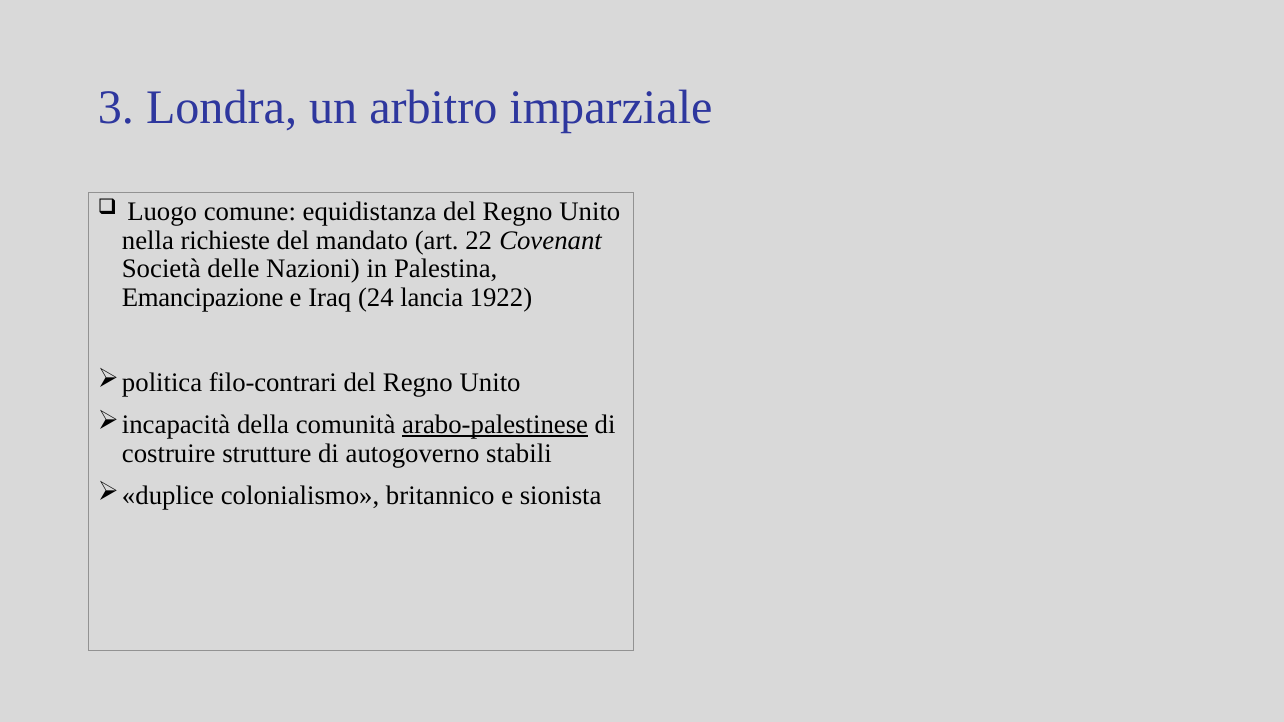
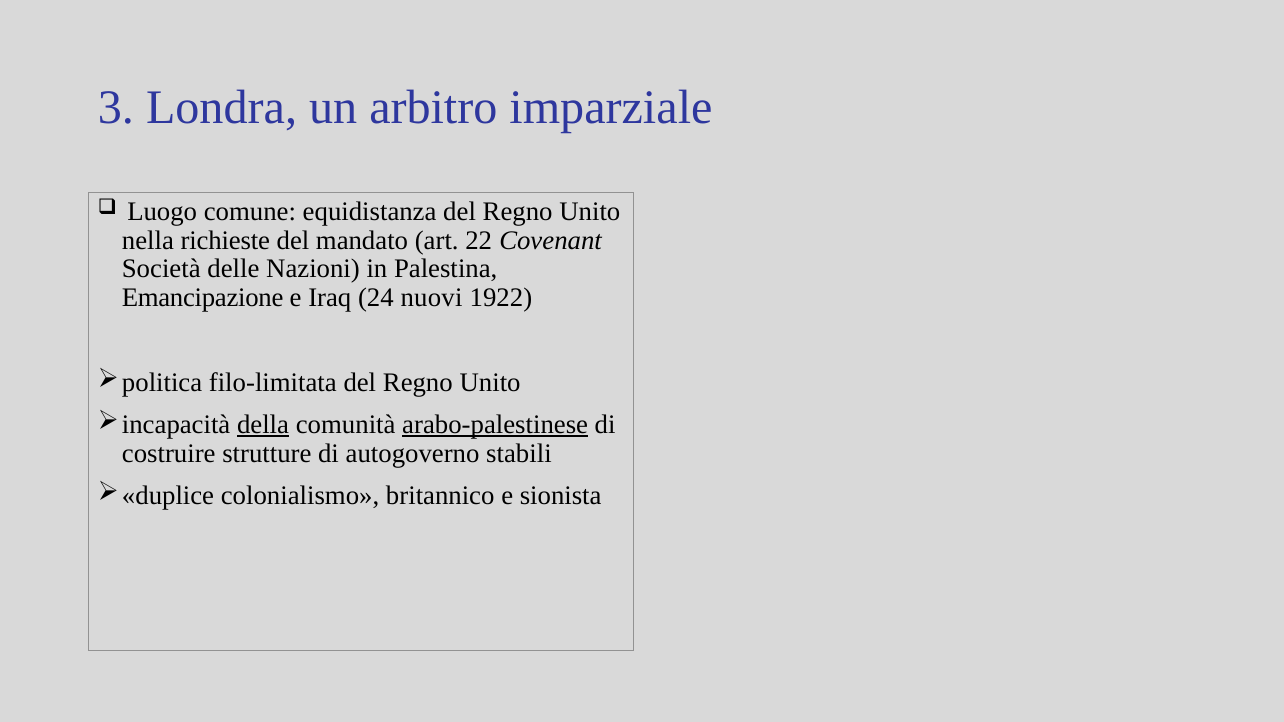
lancia: lancia -> nuovi
filo-contrari: filo-contrari -> filo-limitata
della underline: none -> present
